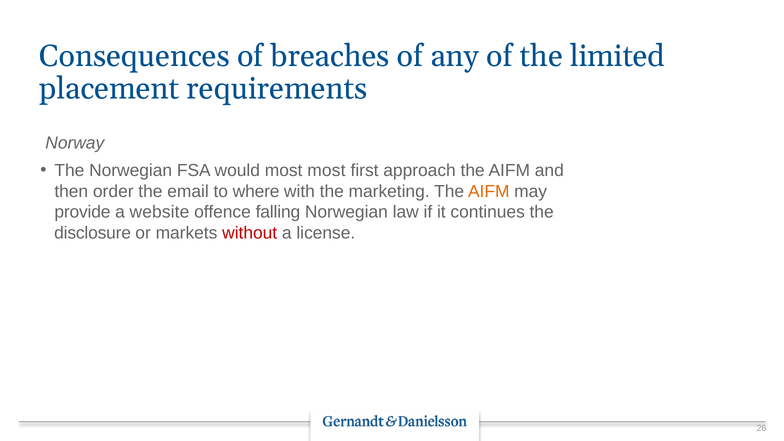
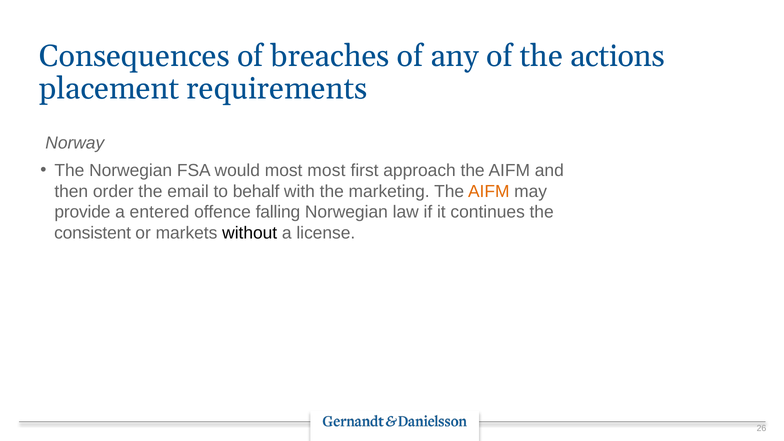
limited: limited -> actions
where: where -> behalf
website: website -> entered
disclosure: disclosure -> consistent
without colour: red -> black
